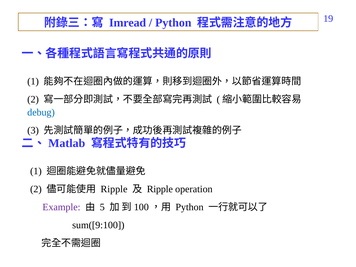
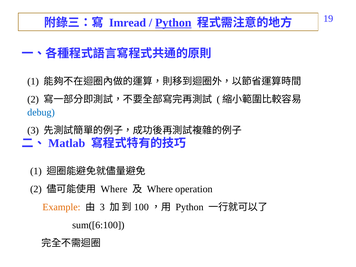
Python at (173, 23) underline: none -> present
Ripple at (114, 189): Ripple -> Where
Ripple at (160, 189): Ripple -> Where
Example colour: purple -> orange
5 at (102, 207): 5 -> 3
sum([9:100: sum([9:100 -> sum([6:100
